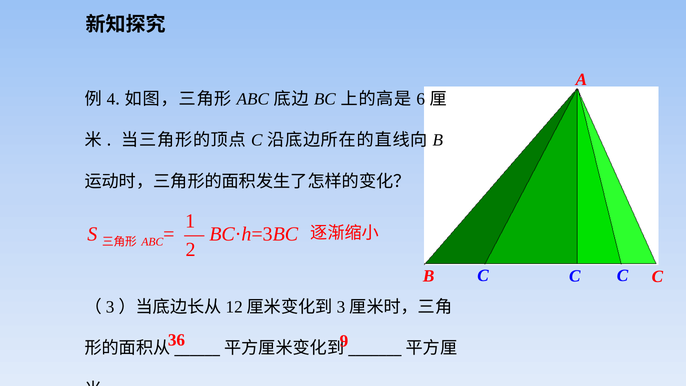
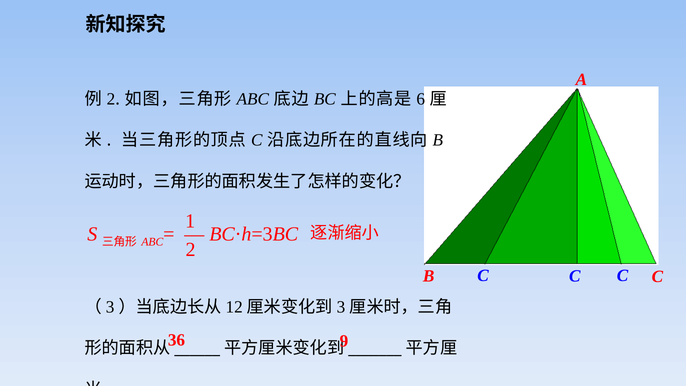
4 at (111, 99): 4 -> 2
